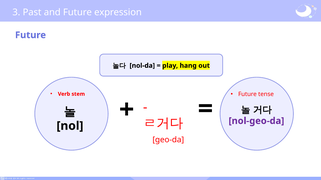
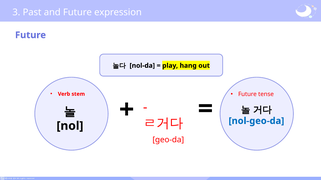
nol-geo-da colour: purple -> blue
